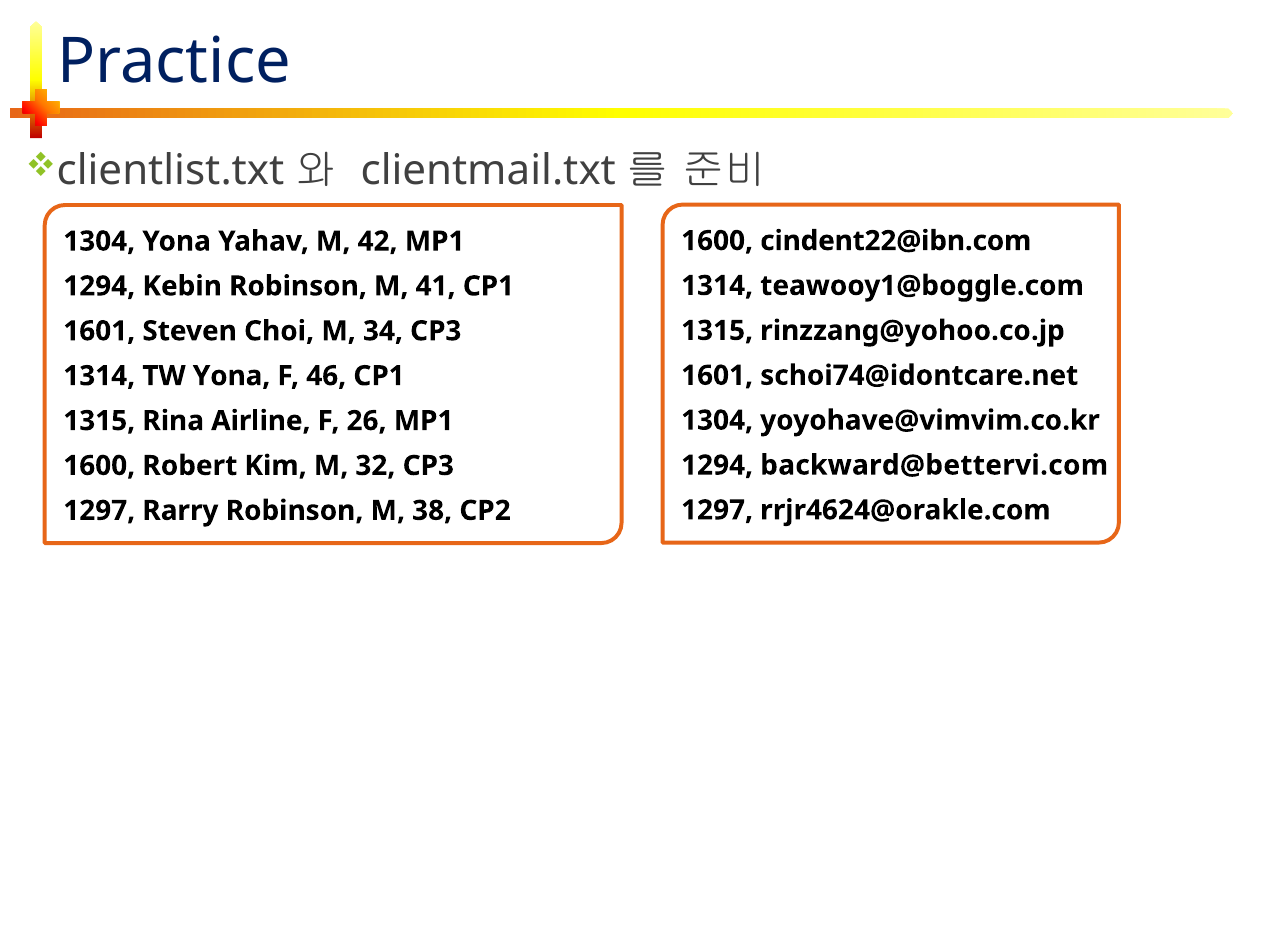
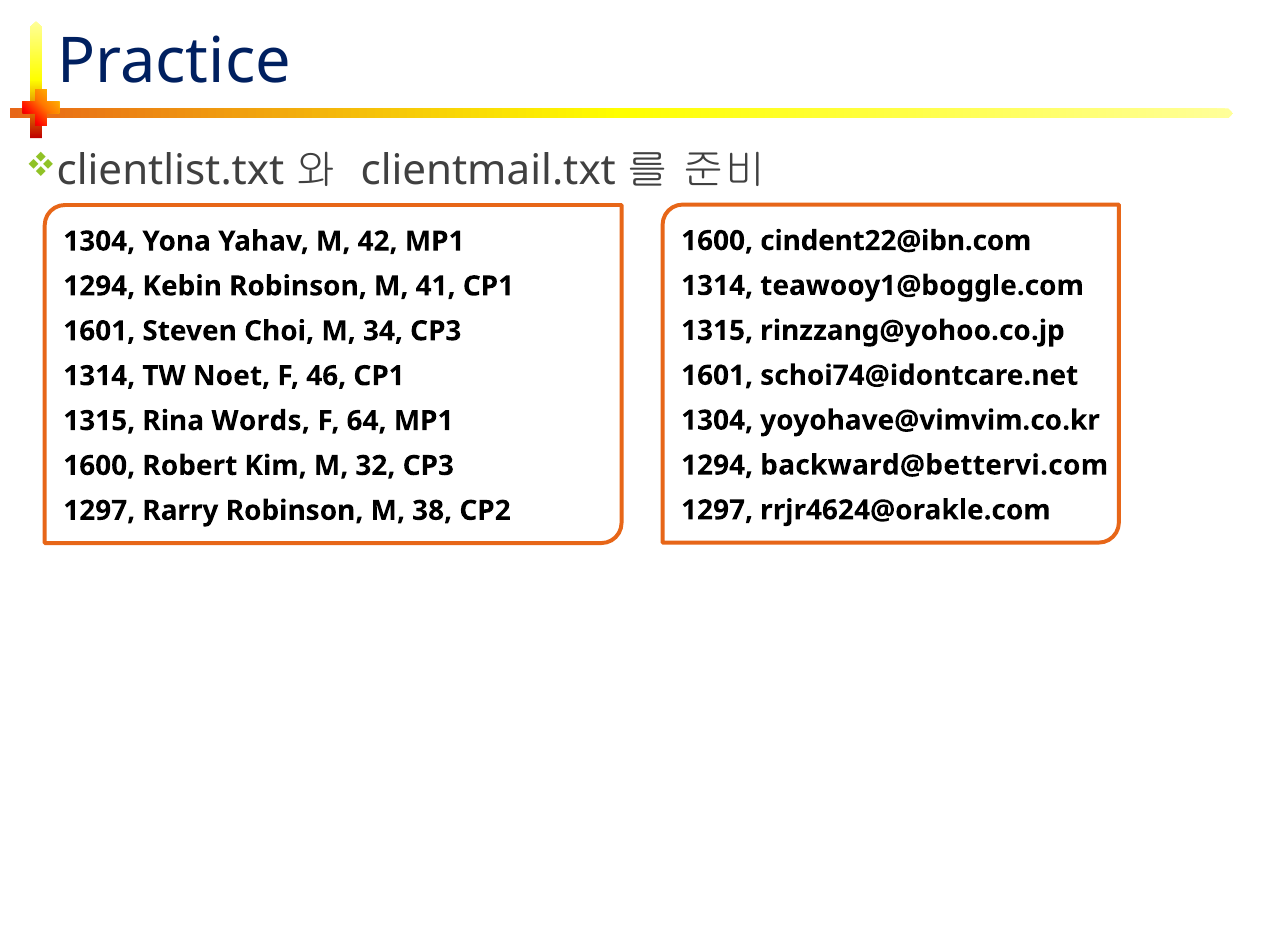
TW Yona: Yona -> Noet
Airline: Airline -> Words
26: 26 -> 64
